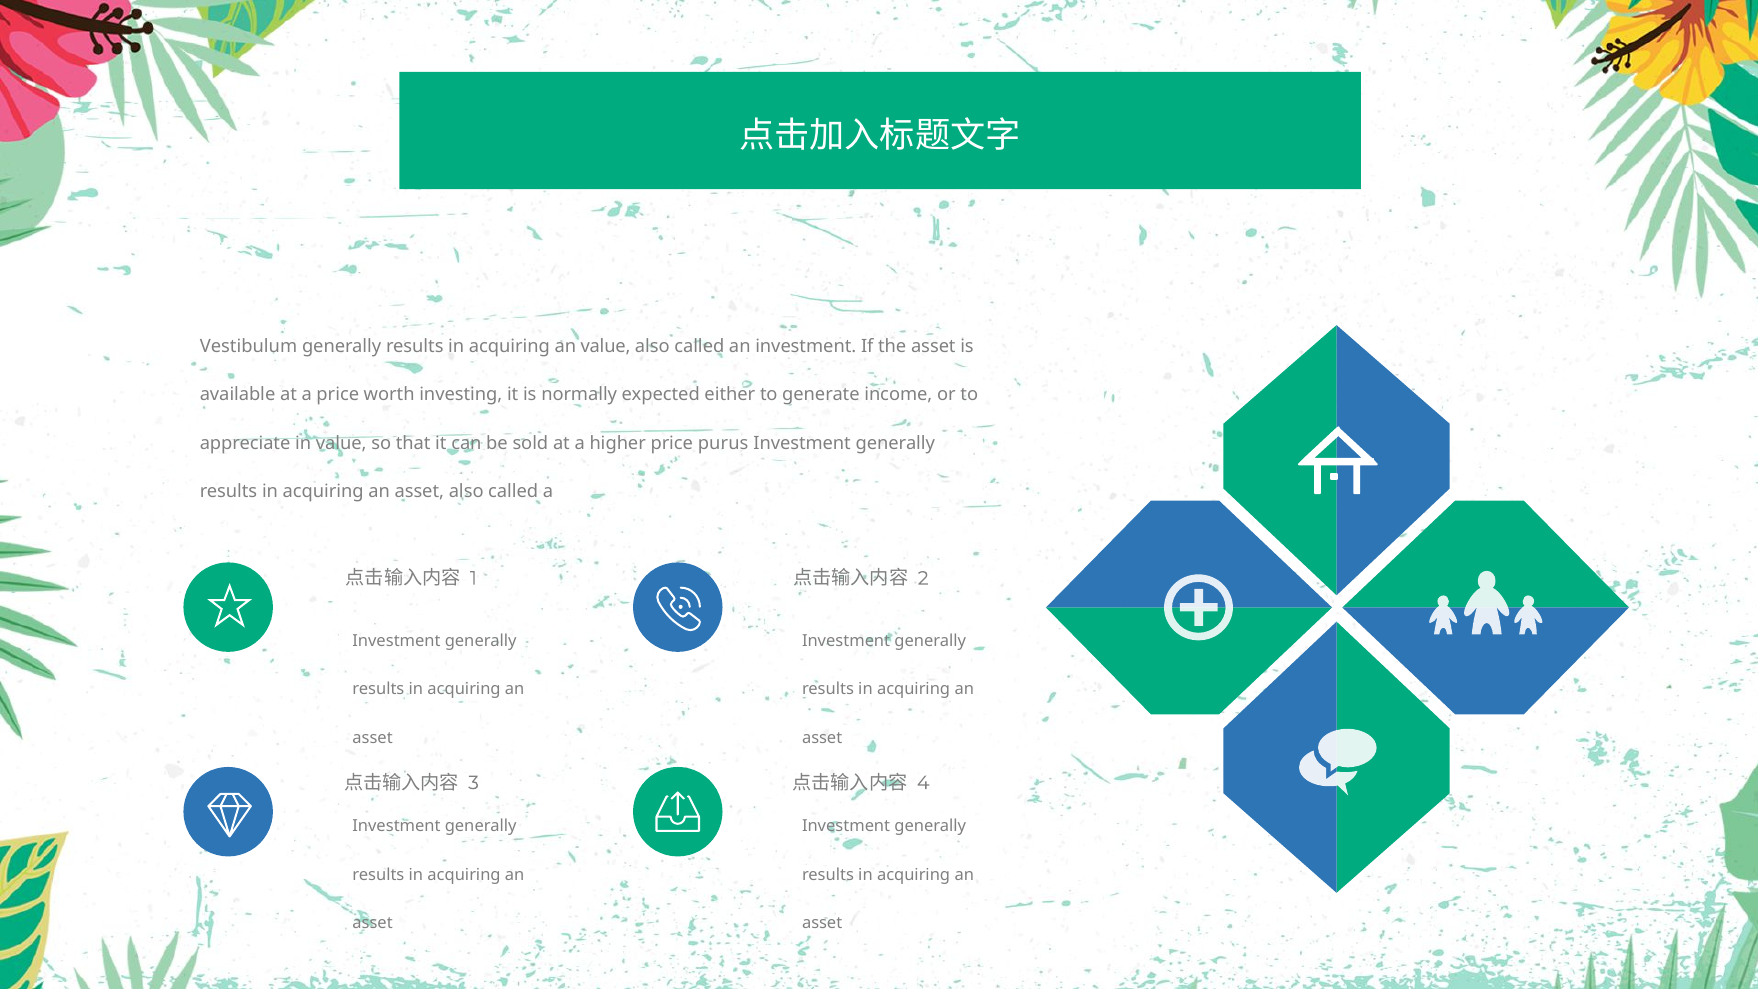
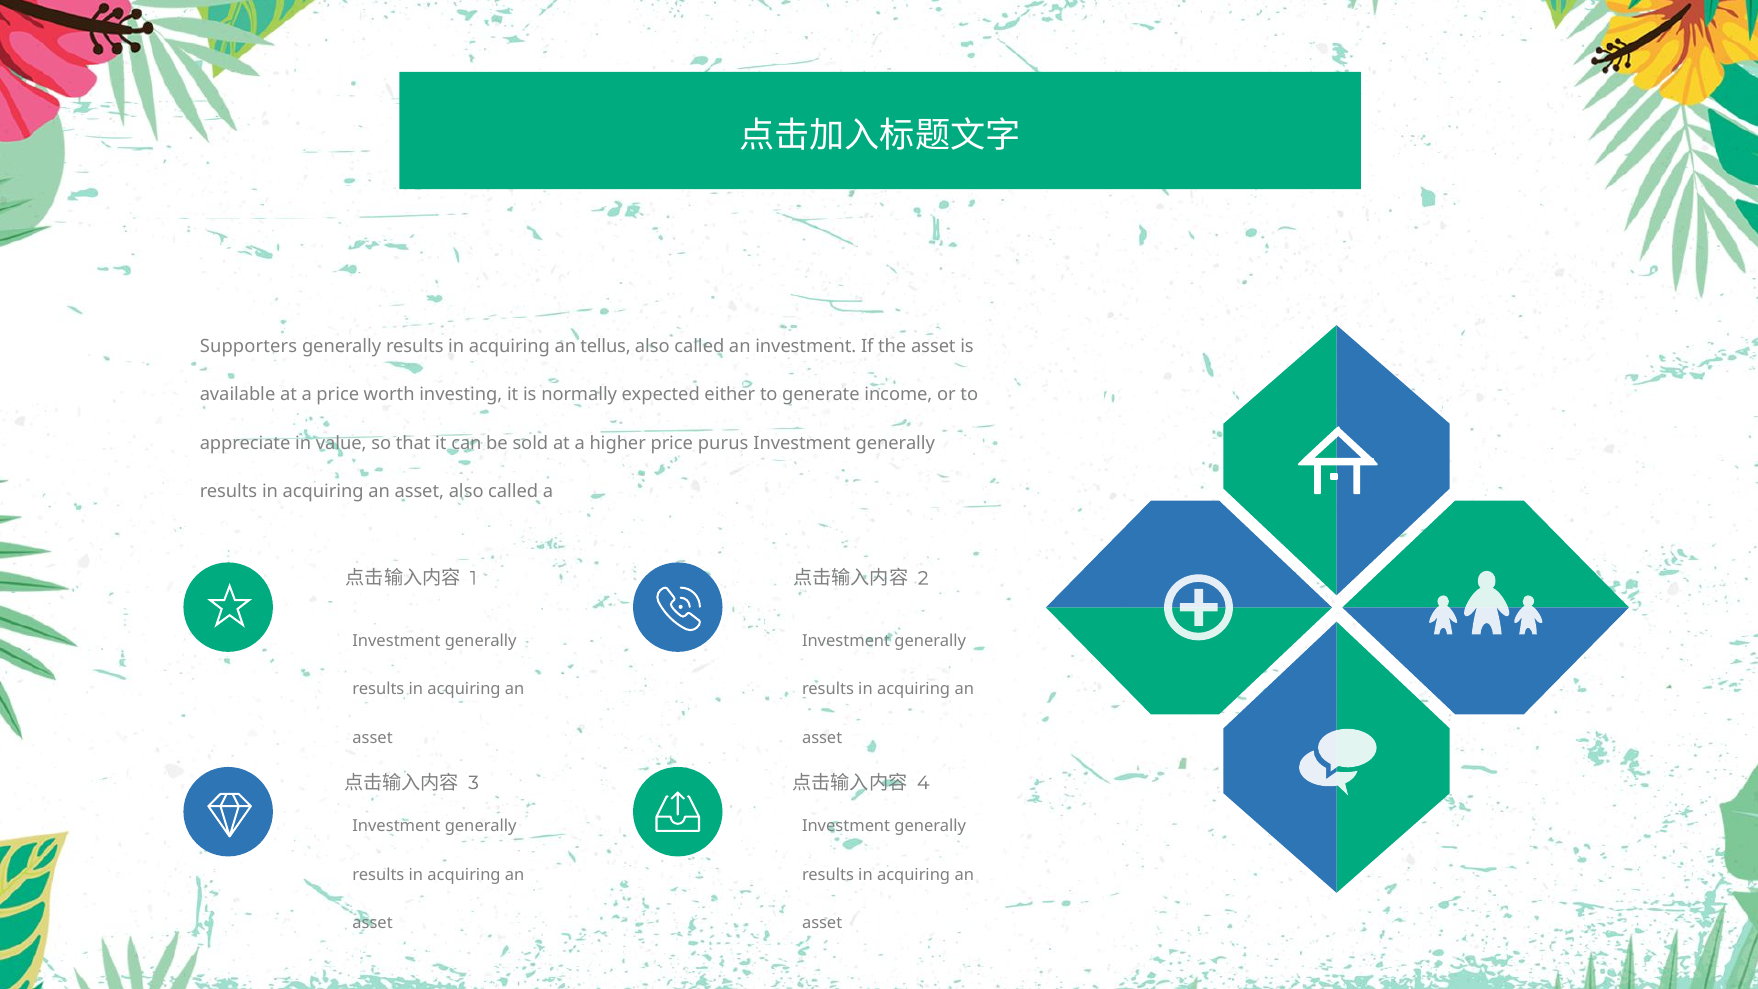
Vestibulum: Vestibulum -> Supporters
an value: value -> tellus
